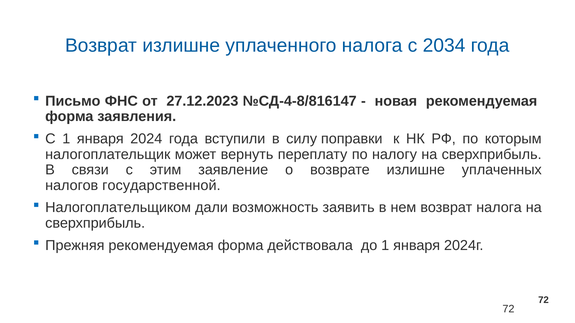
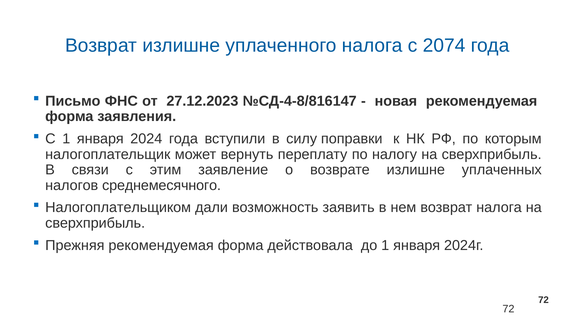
2034: 2034 -> 2074
государственной: государственной -> среднемесячного
